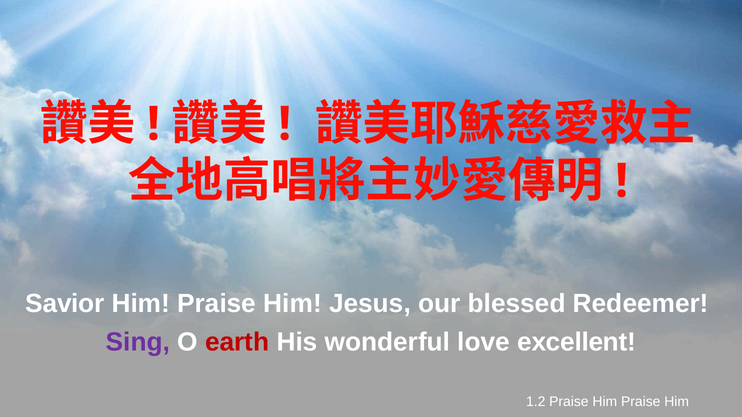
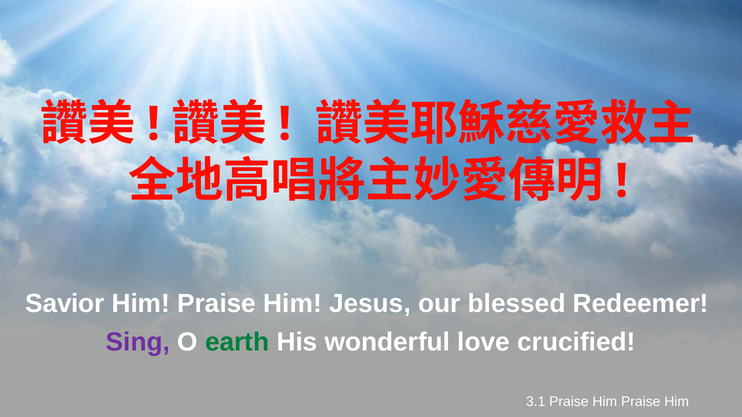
earth colour: red -> green
excellent: excellent -> crucified
1.2: 1.2 -> 3.1
